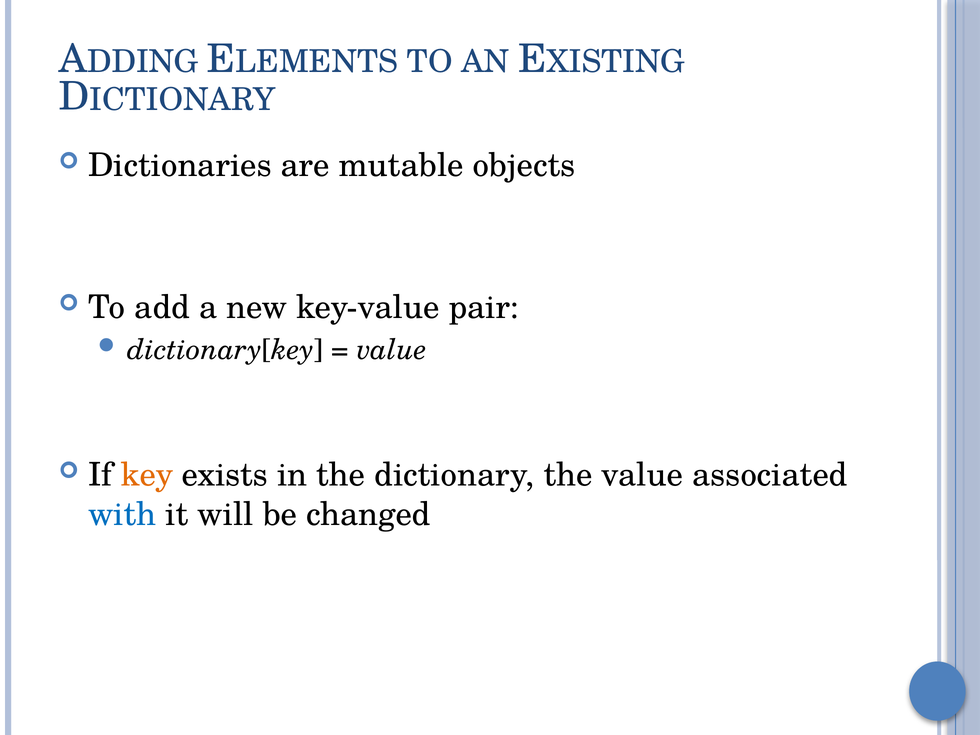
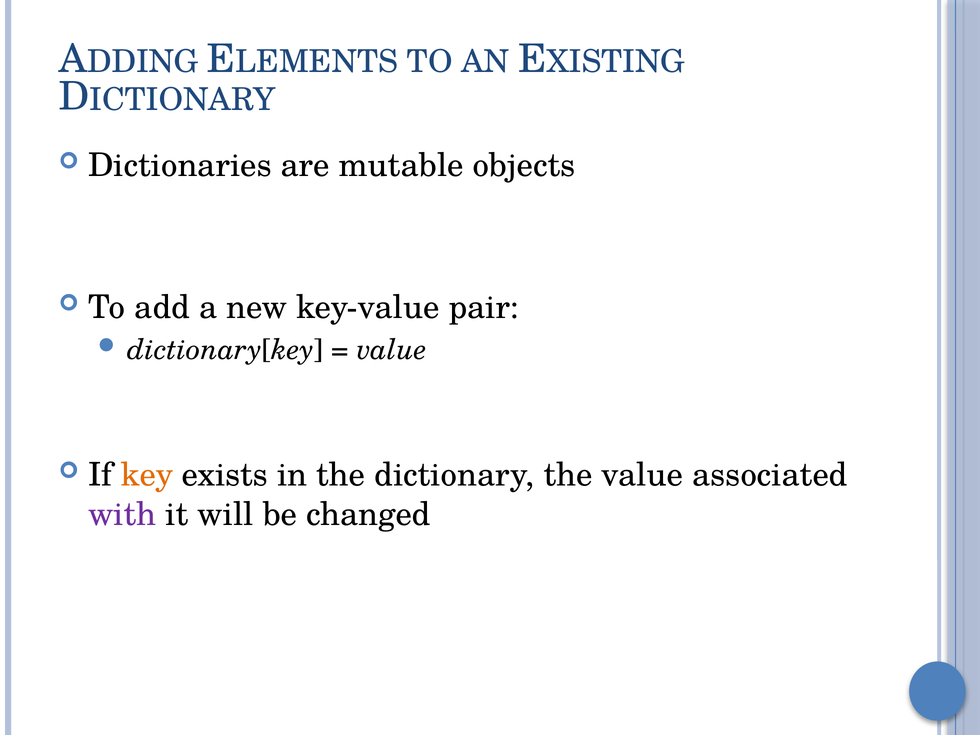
with colour: blue -> purple
